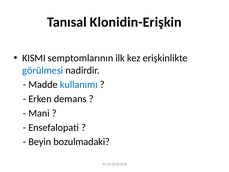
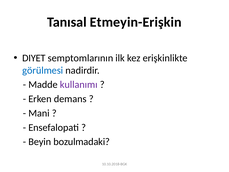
Klonidin-Erişkin: Klonidin-Erişkin -> Etmeyin-Erişkin
KISMI: KISMI -> DIYET
kullanımı colour: blue -> purple
